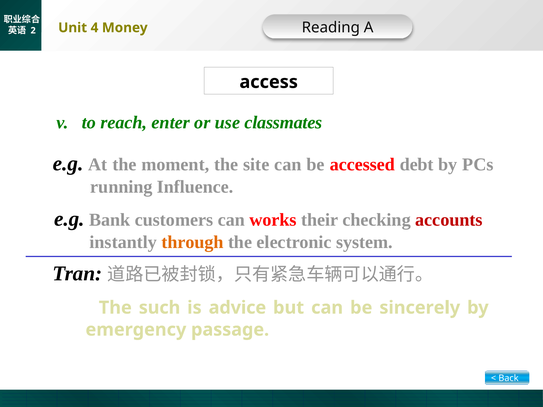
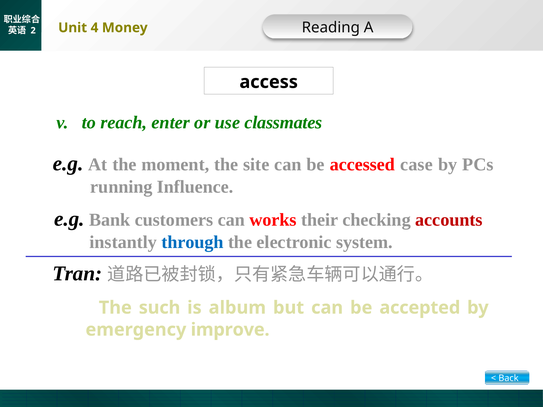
debt: debt -> case
through colour: orange -> blue
advice: advice -> album
sincerely: sincerely -> accepted
passage: passage -> improve
